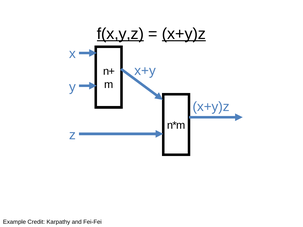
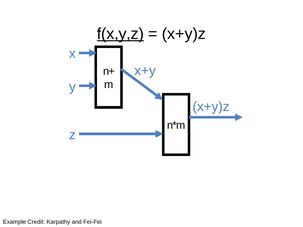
x+y)z at (184, 34) underline: present -> none
